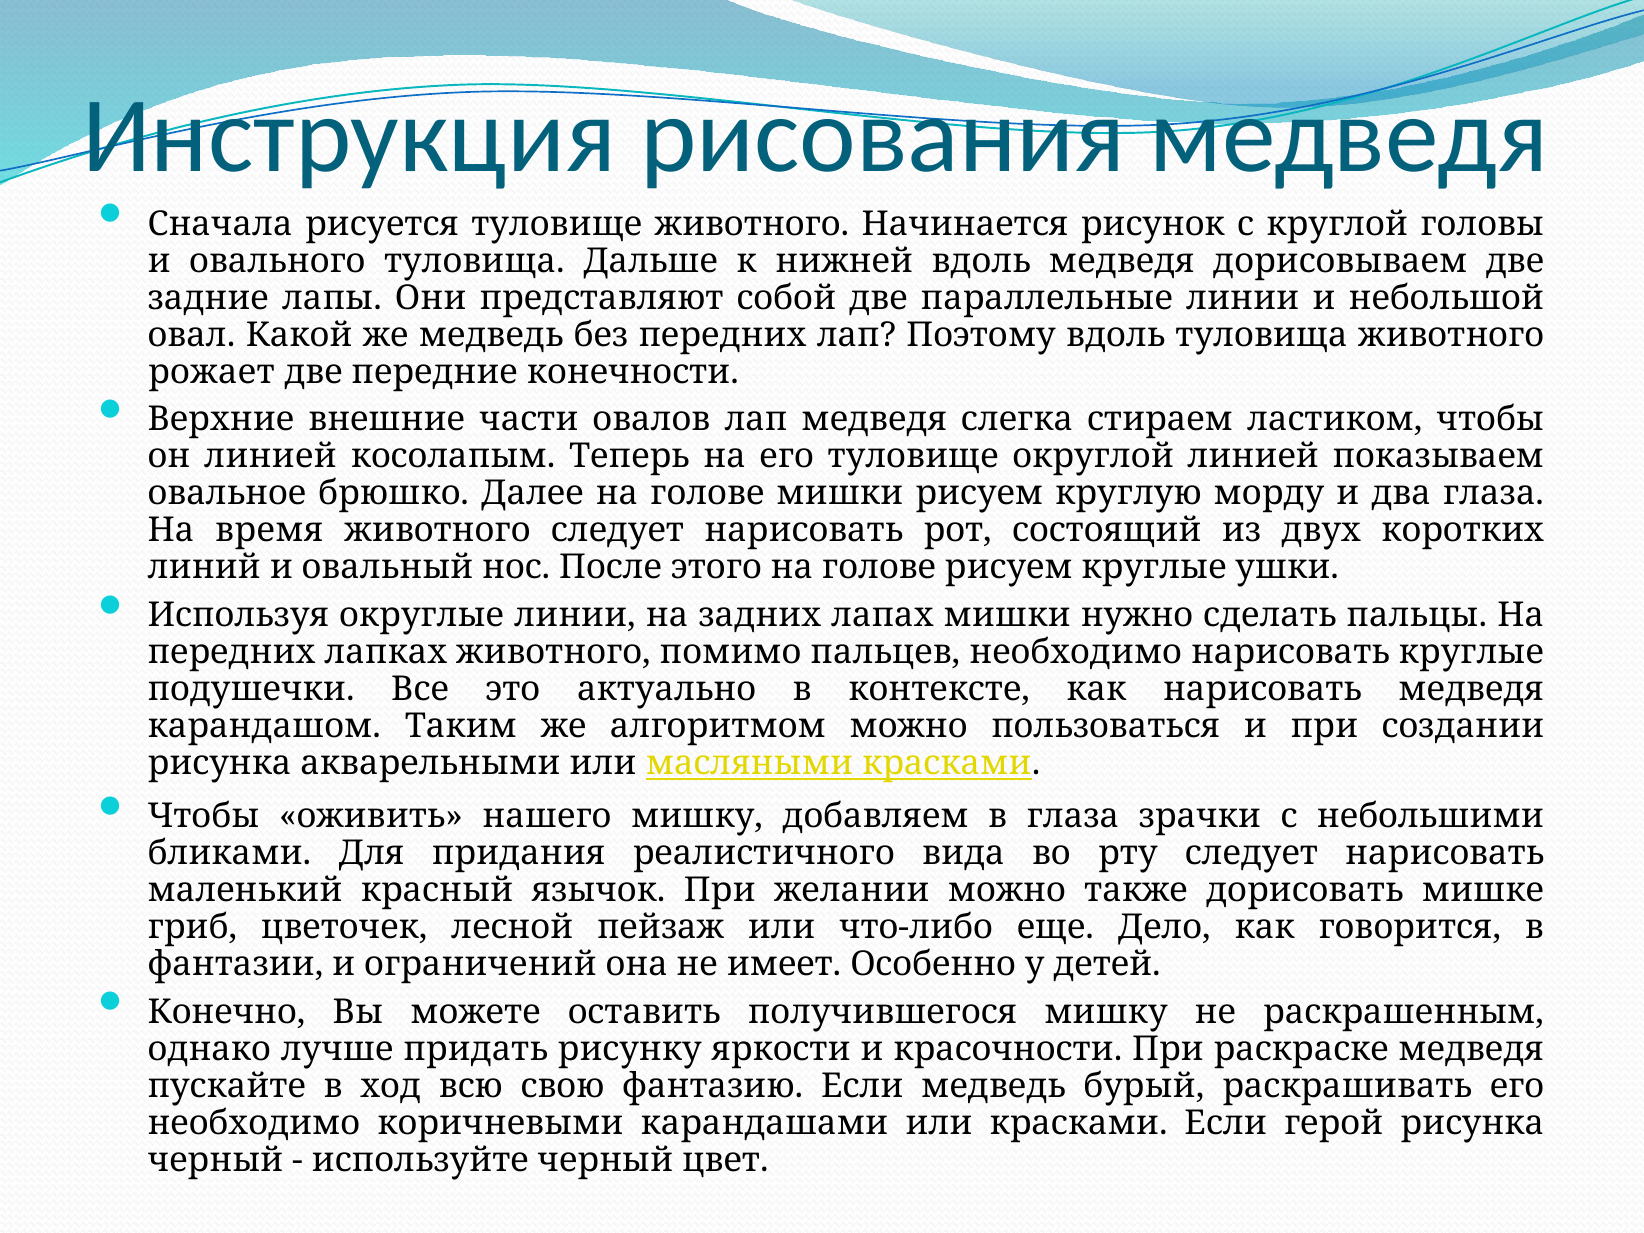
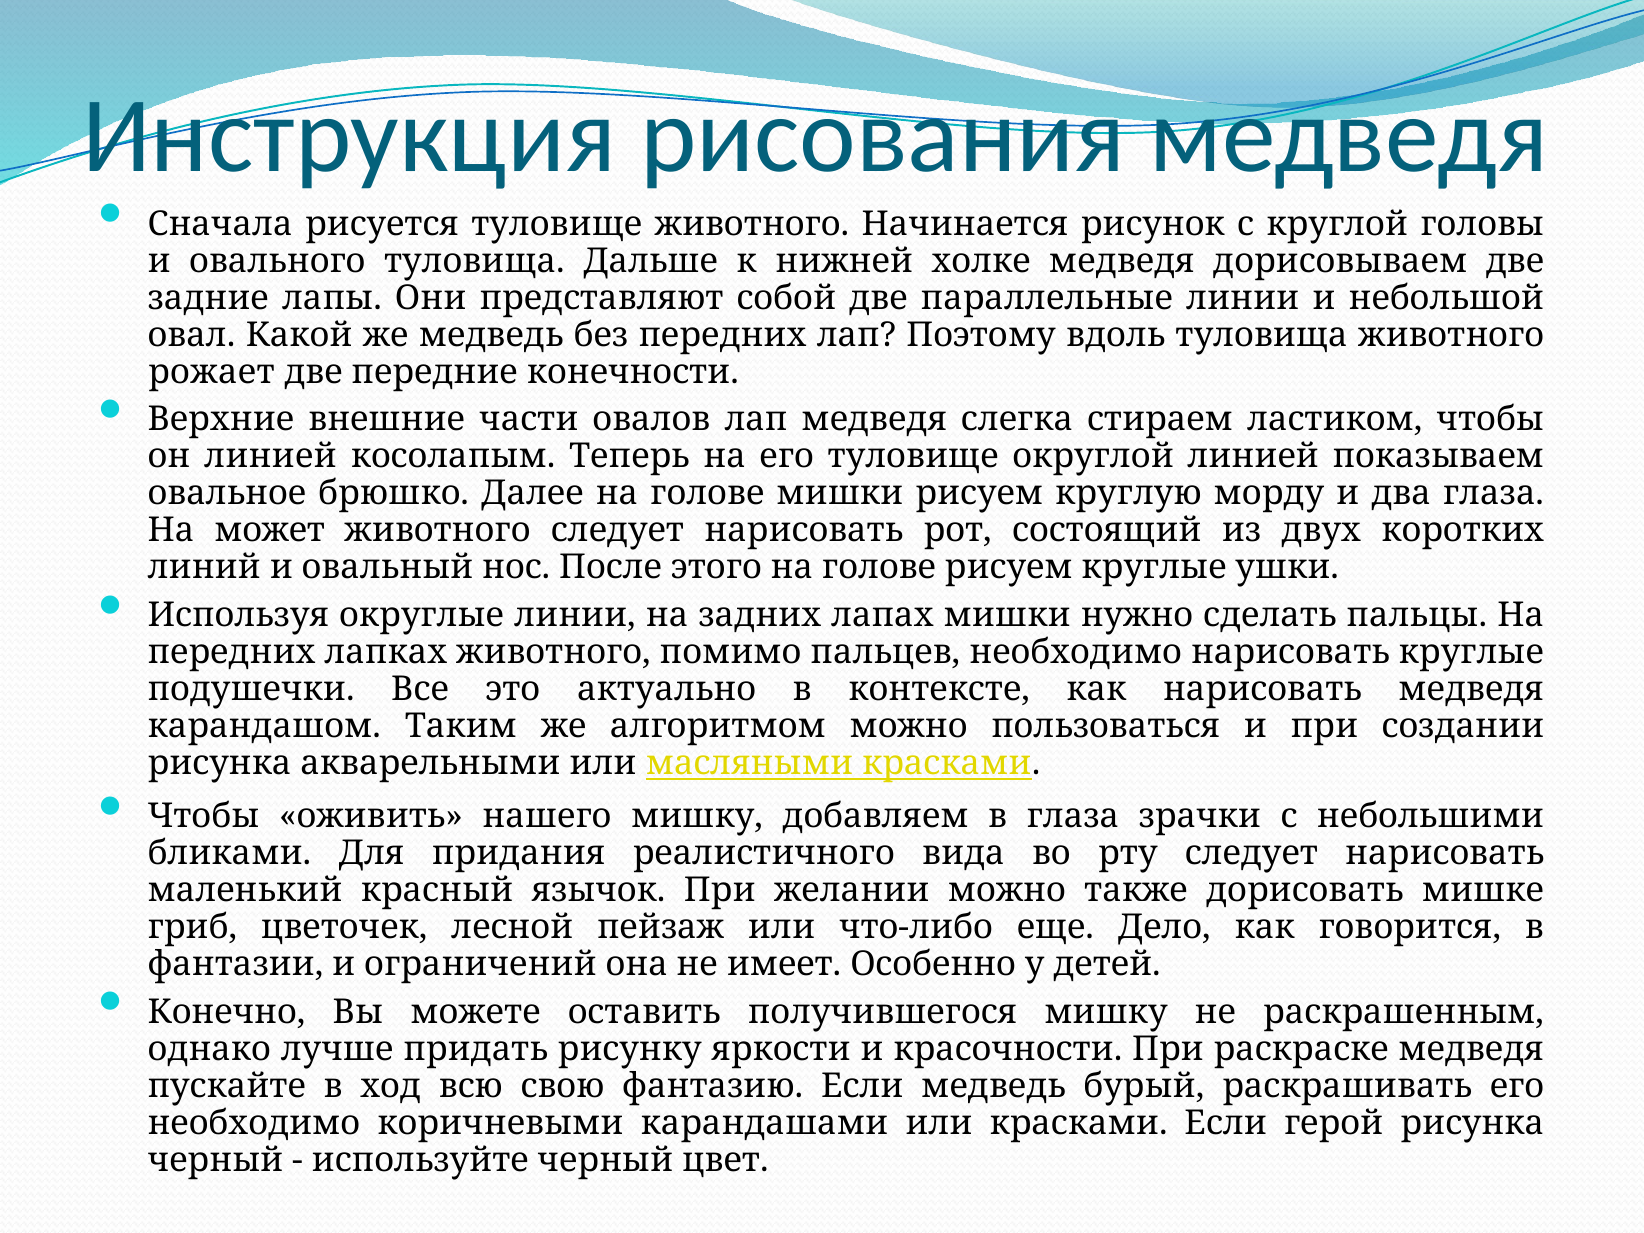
нижней вдоль: вдоль -> холке
время: время -> может
